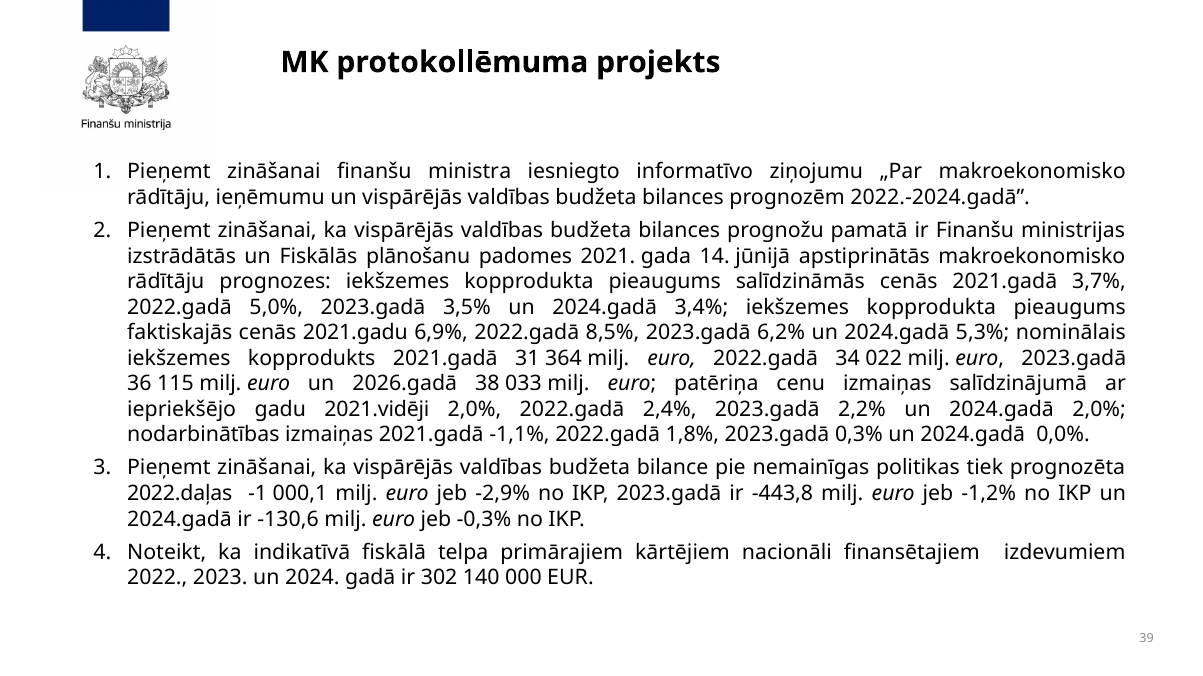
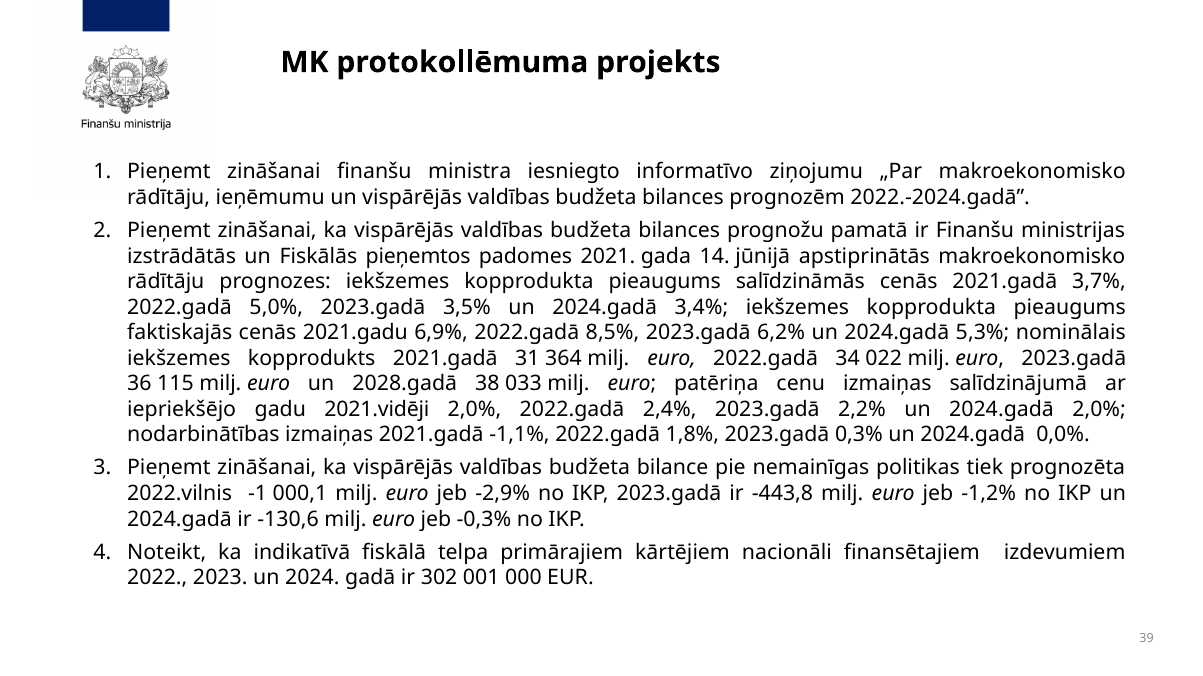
plānošanu: plānošanu -> pieņemtos
2026.gadā: 2026.gadā -> 2028.gadā
2022.daļas: 2022.daļas -> 2022.vilnis
140: 140 -> 001
